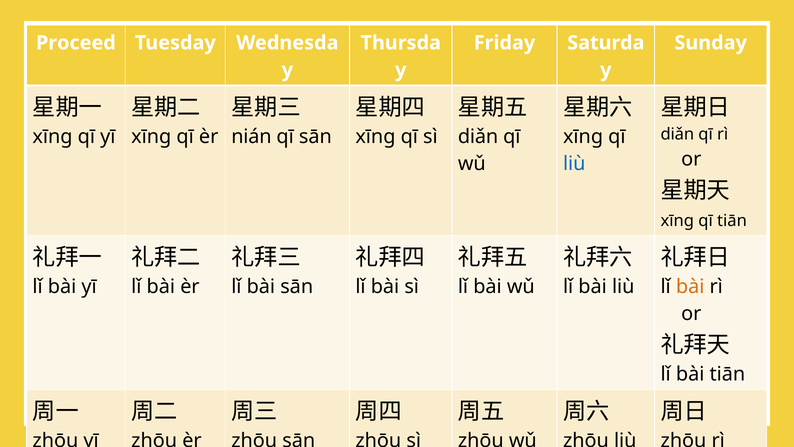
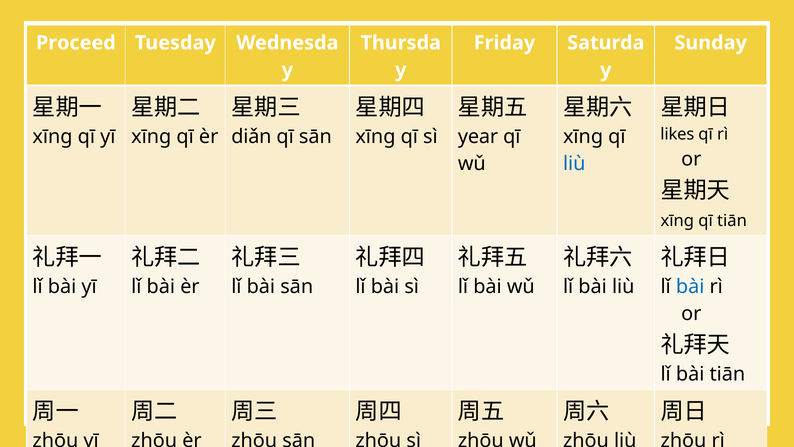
diǎn at (677, 134): diǎn -> likes
nián: nián -> diǎn
diǎn at (478, 136): diǎn -> year
bài at (690, 286) colour: orange -> blue
